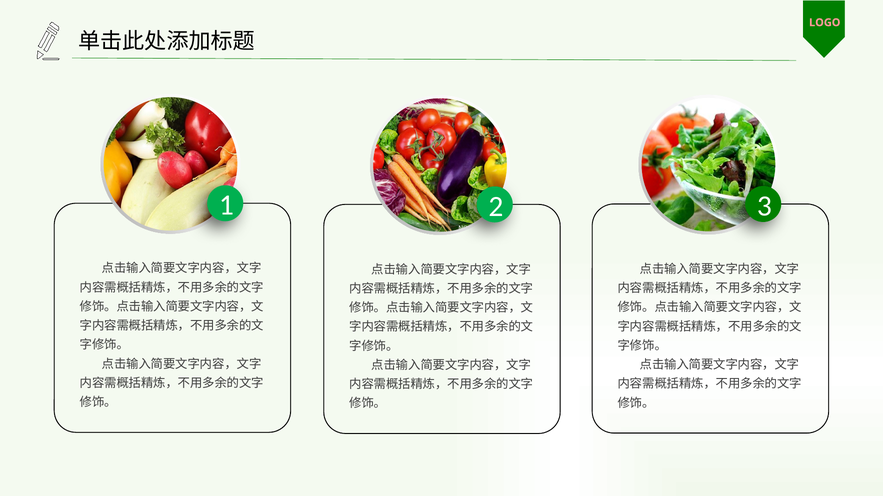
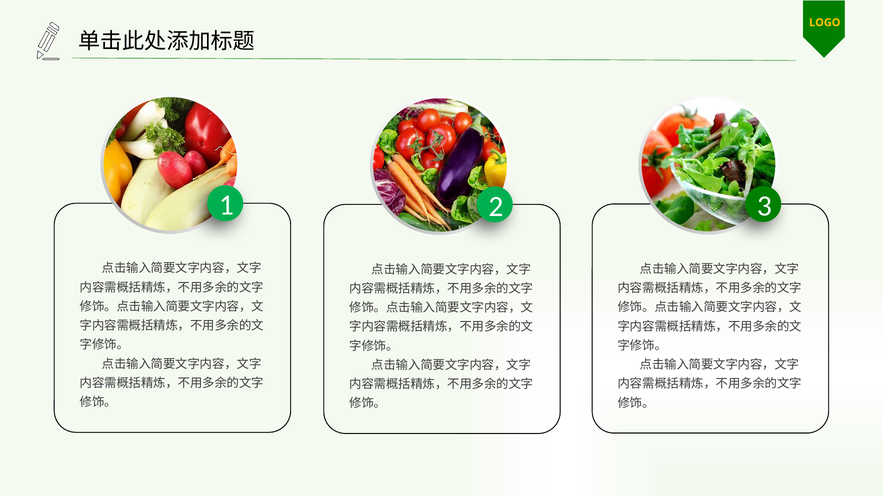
LOGO colour: pink -> yellow
